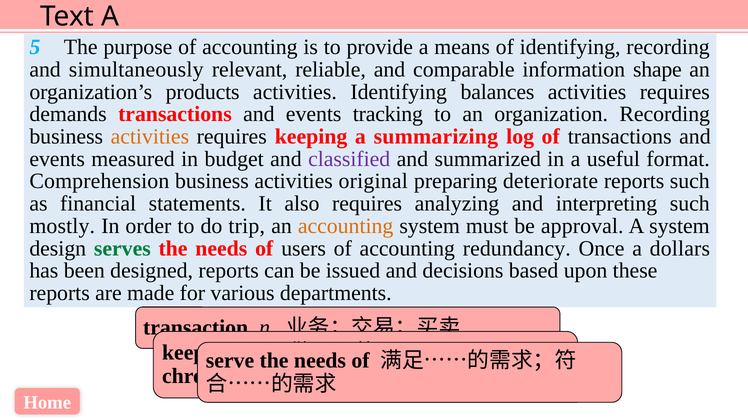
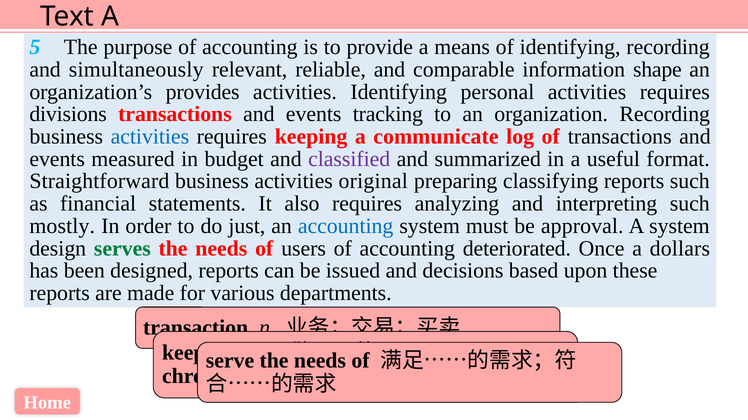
products: products -> provides
balances: balances -> personal
demands: demands -> divisions
activities at (150, 137) colour: orange -> blue
summarizing: summarizing -> communicate
Comprehension: Comprehension -> Straightforward
deteriorate: deteriorate -> classifying
trip: trip -> just
accounting at (346, 226) colour: orange -> blue
redundancy: redundancy -> deteriorated
